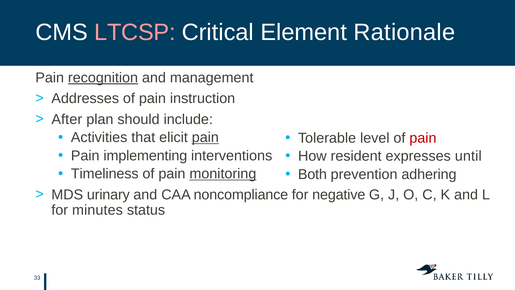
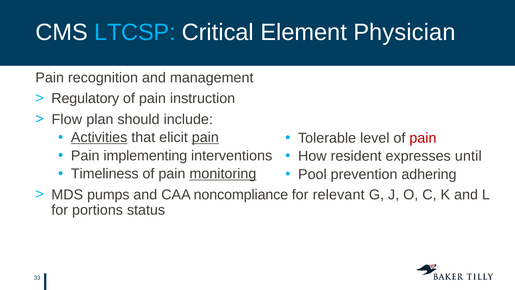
LTCSP colour: pink -> light blue
Rationale: Rationale -> Physician
recognition underline: present -> none
Addresses: Addresses -> Regulatory
After: After -> Flow
Activities underline: none -> present
Both: Both -> Pool
urinary: urinary -> pumps
negative: negative -> relevant
minutes: minutes -> portions
